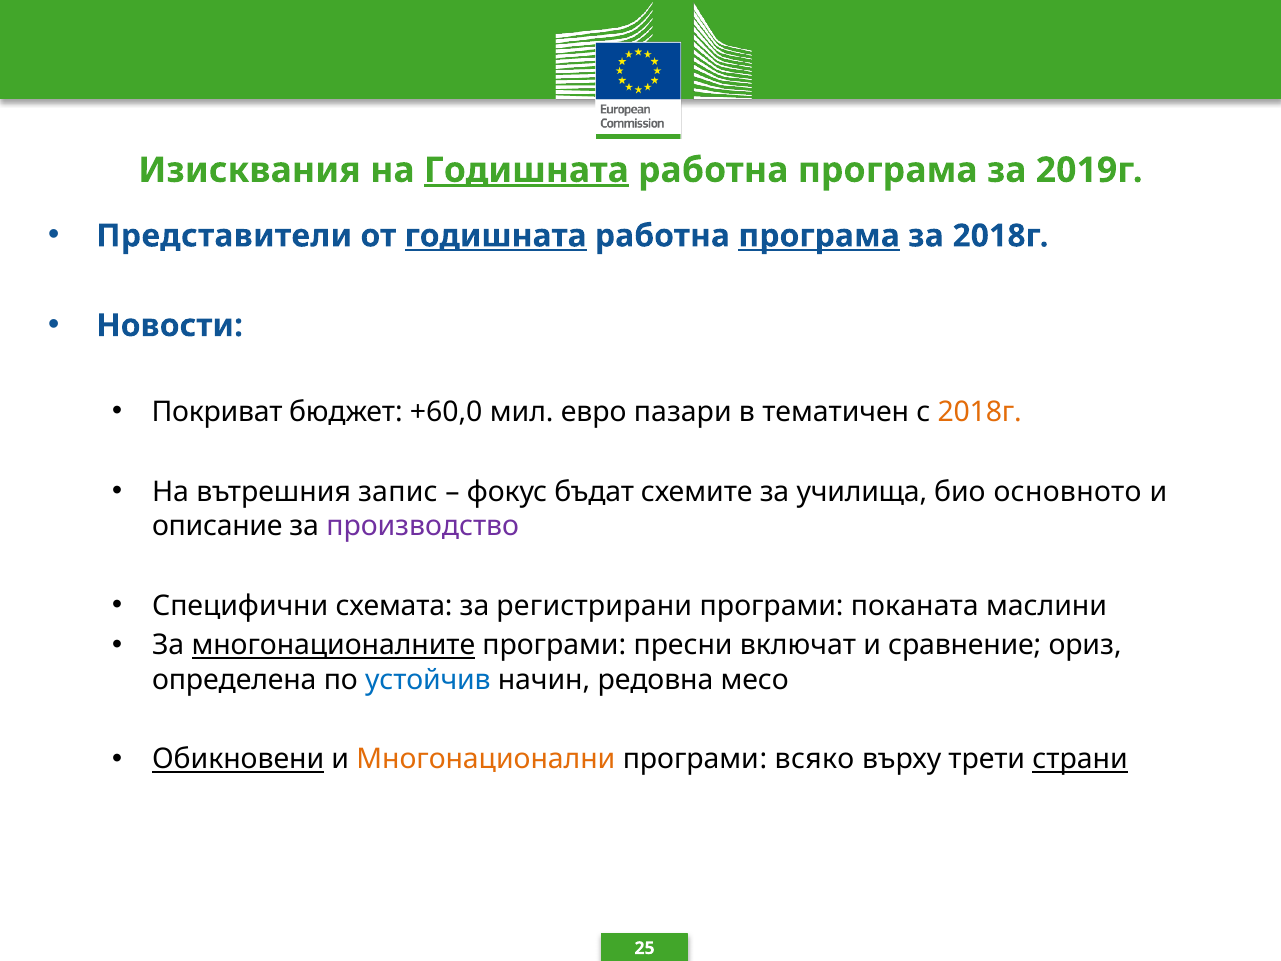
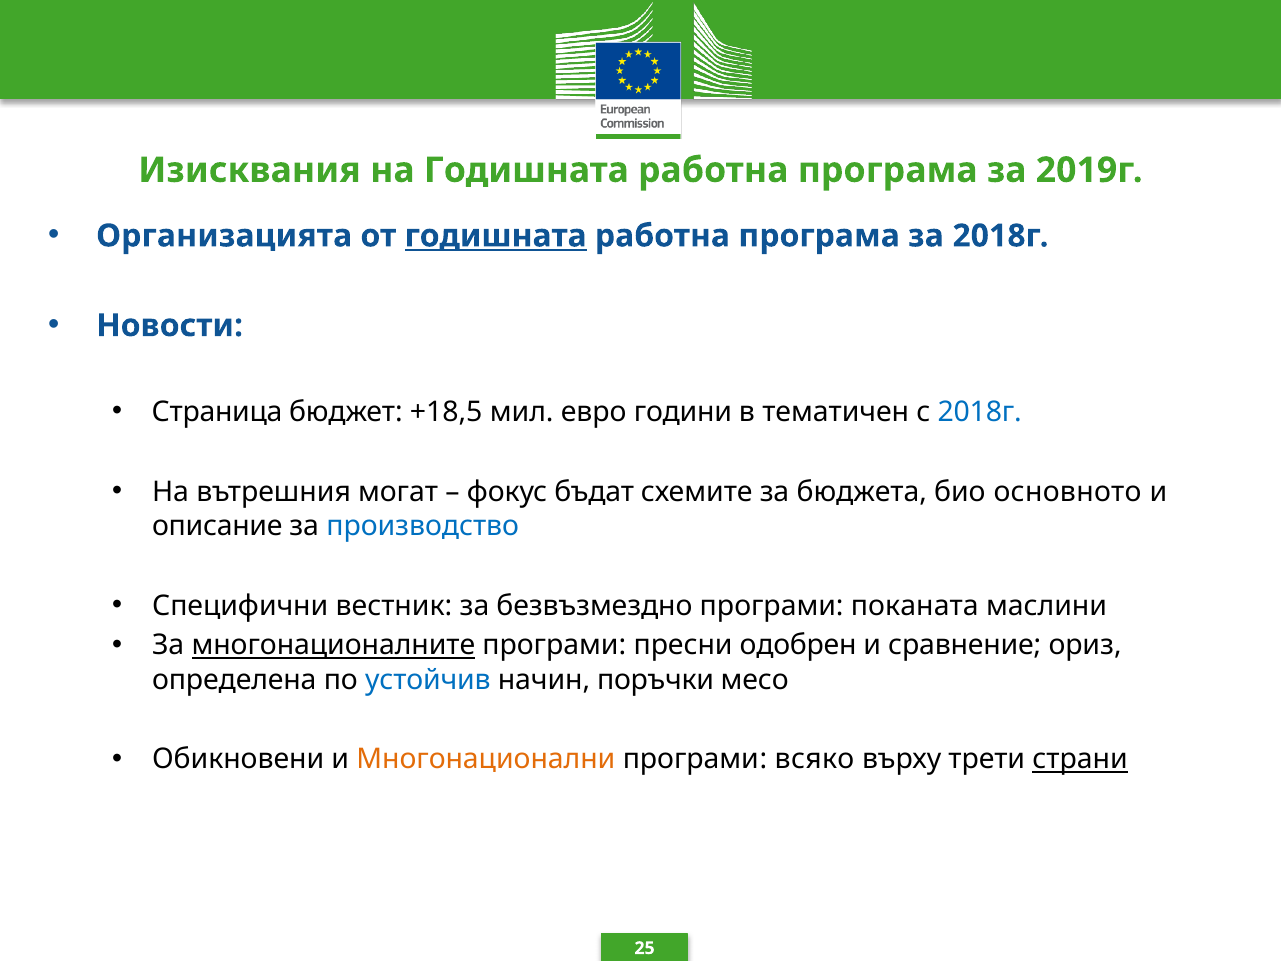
Годишната at (526, 170) underline: present -> none
Представители: Представители -> Организацията
програма at (819, 236) underline: present -> none
Покриват: Покриват -> Страница
+60,0: +60,0 -> +18,5
пазари: пазари -> години
2018г at (980, 412) colour: orange -> blue
запис: запис -> могат
училища: училища -> бюджета
производство colour: purple -> blue
схемата: схемата -> вестник
регистрирани: регистрирани -> безвъзмездно
включат: включат -> одобрен
редовна: редовна -> поръчки
Обикновени underline: present -> none
